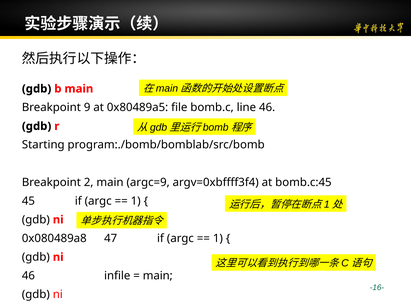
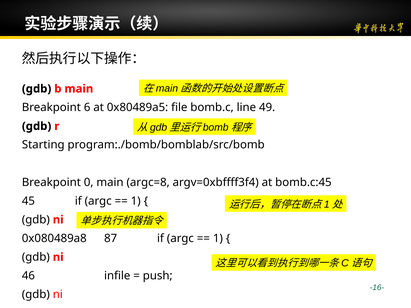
9: 9 -> 6
line 46: 46 -> 49
2: 2 -> 0
argc=9: argc=9 -> argc=8
47: 47 -> 87
main at (158, 276): main -> push
